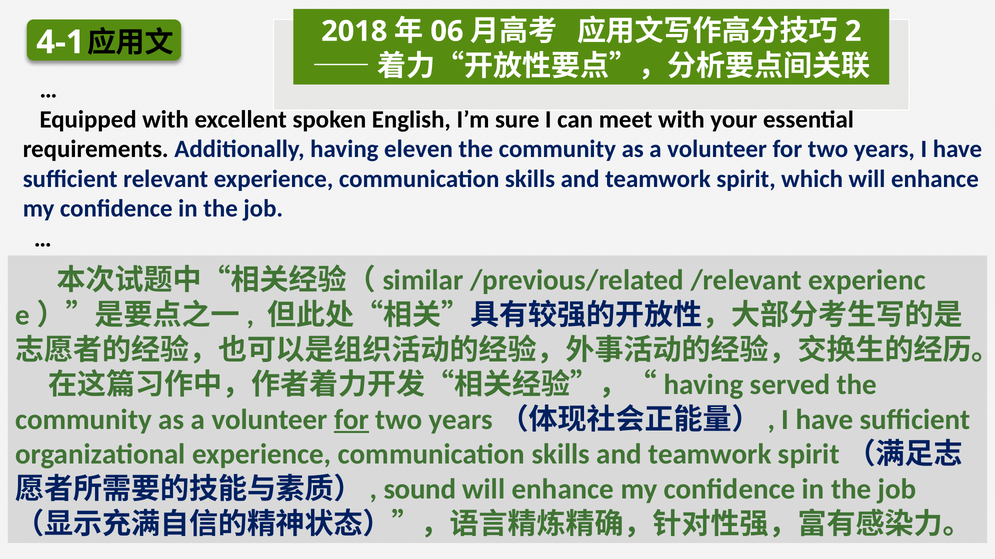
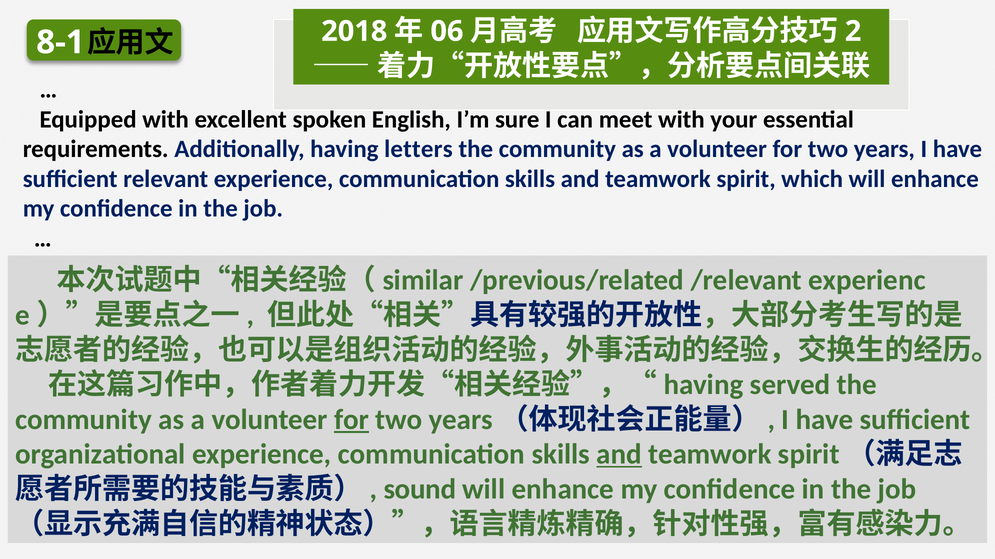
4-1: 4-1 -> 8-1
eleven: eleven -> letters
and at (619, 455) underline: none -> present
